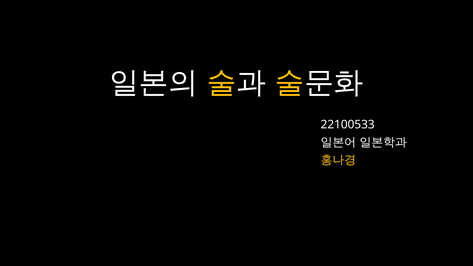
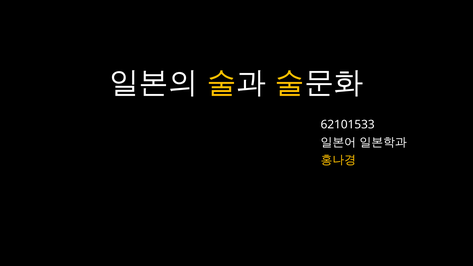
22100533: 22100533 -> 62101533
